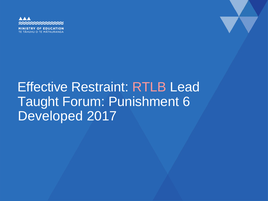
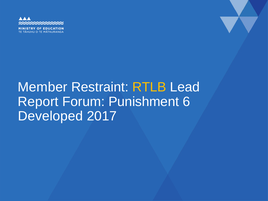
Effective: Effective -> Member
RTLB colour: pink -> yellow
Taught: Taught -> Report
